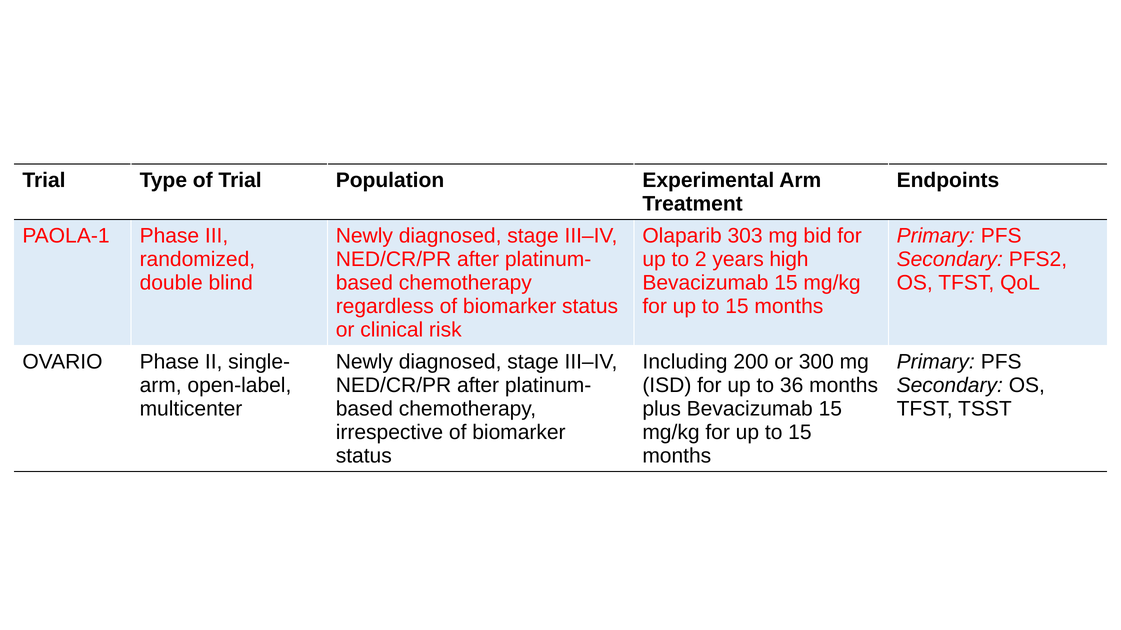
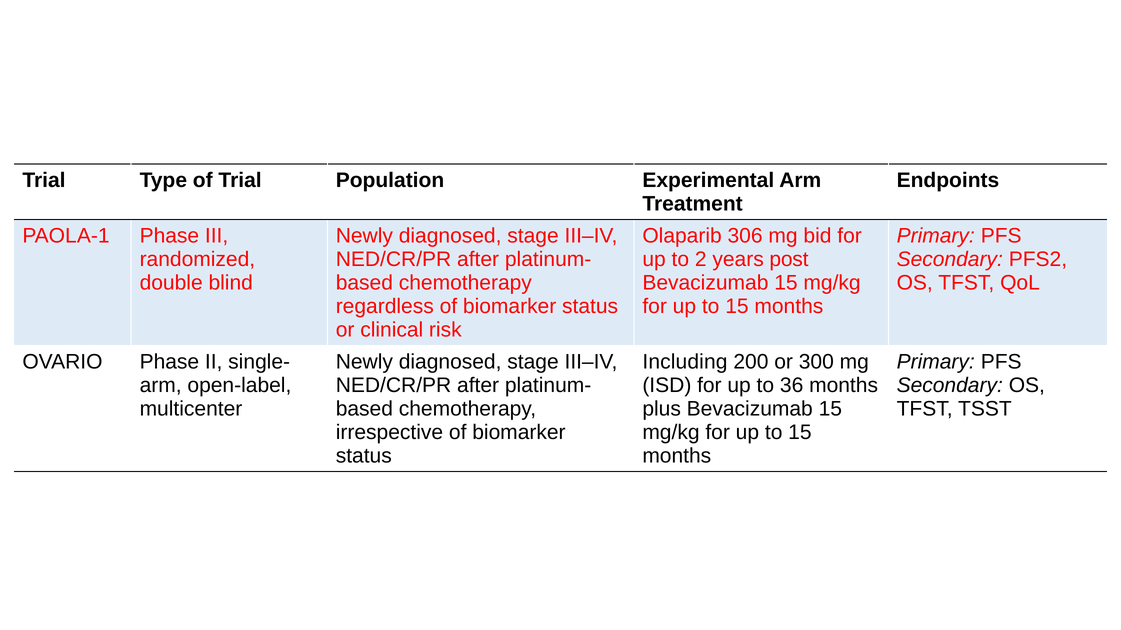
303: 303 -> 306
high: high -> post
